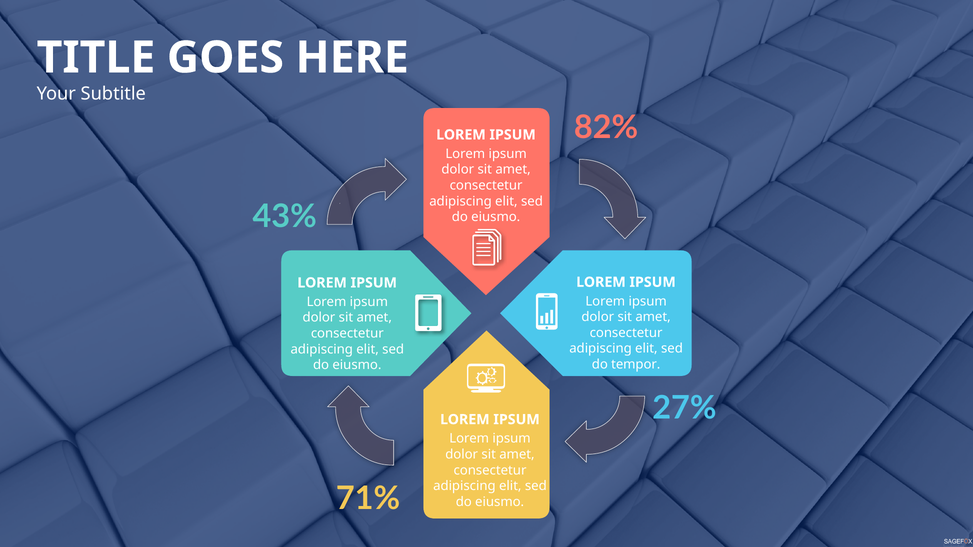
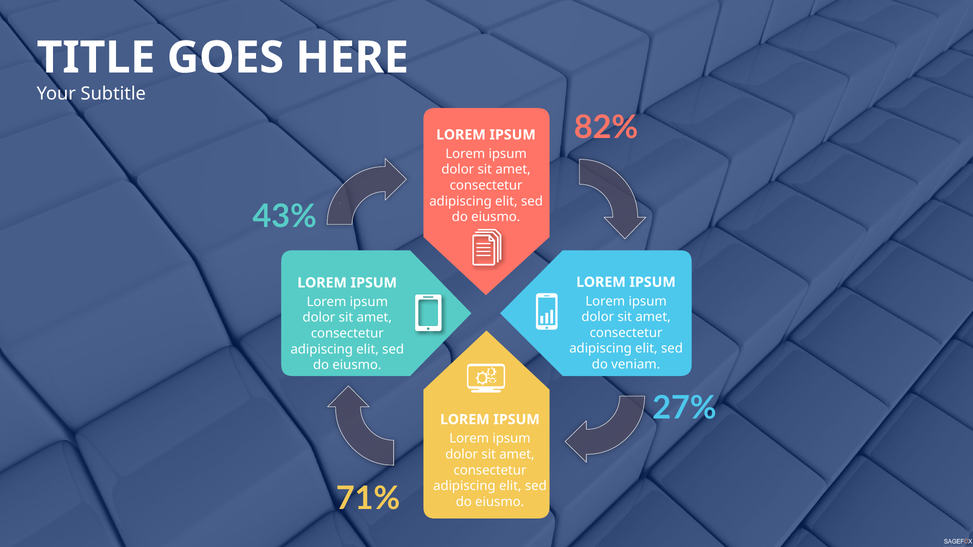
tempor: tempor -> veniam
